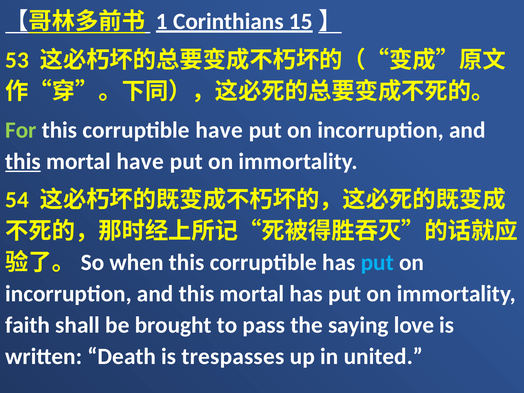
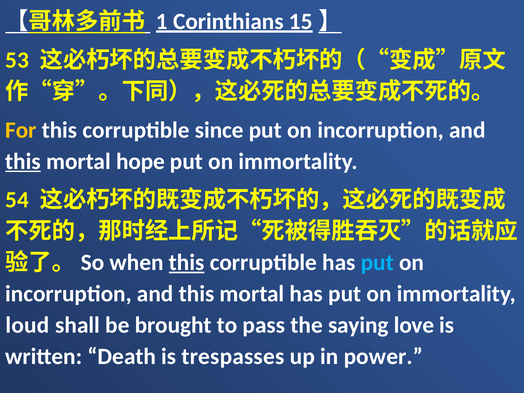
For colour: light green -> yellow
corruptible have: have -> since
mortal have: have -> hope
this at (187, 262) underline: none -> present
faith: faith -> loud
united: united -> power
